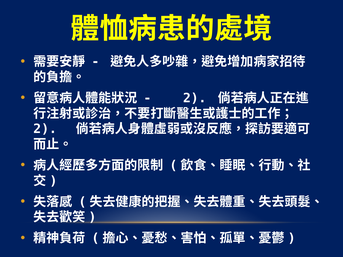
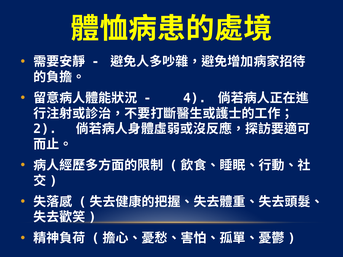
2 at (195, 98): 2 -> 4
